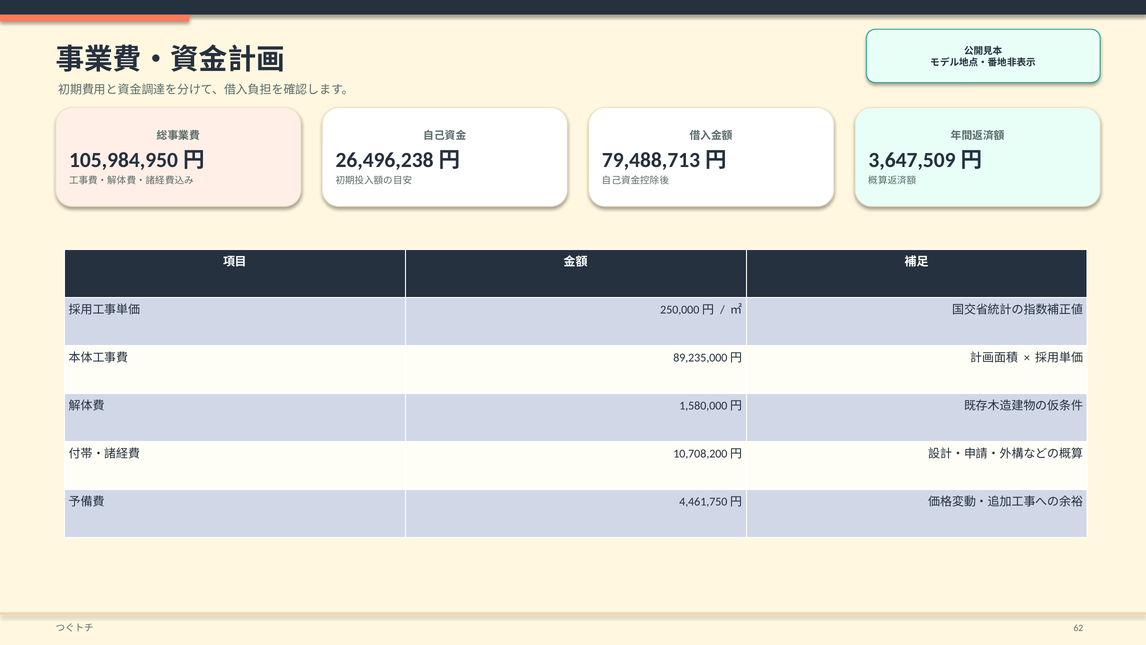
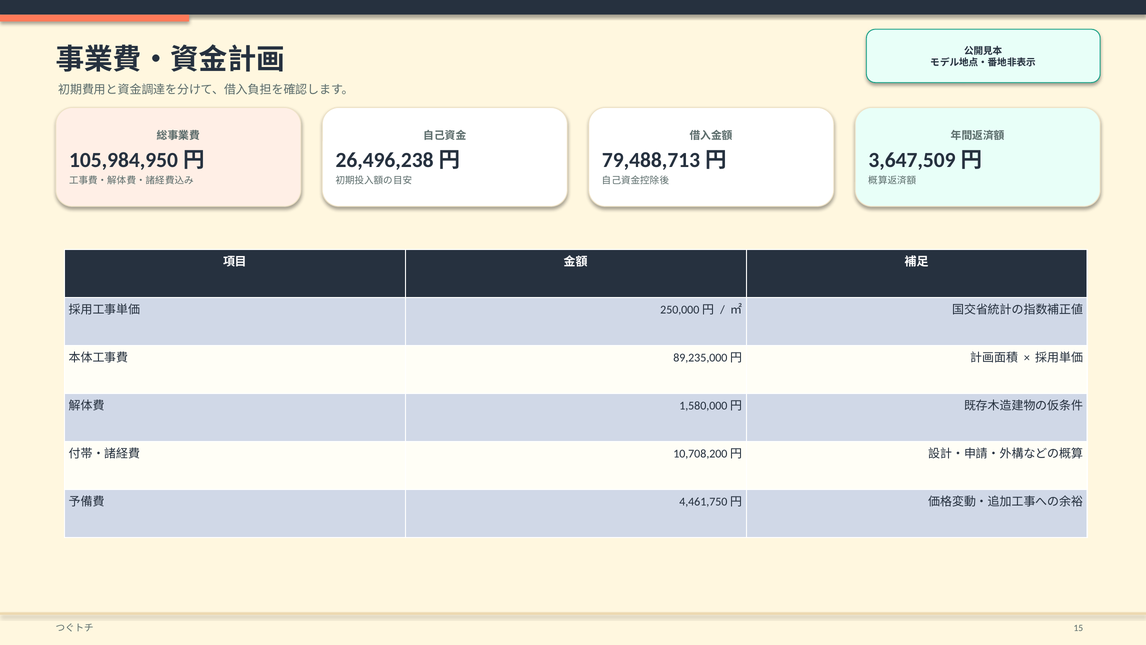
62: 62 -> 15
